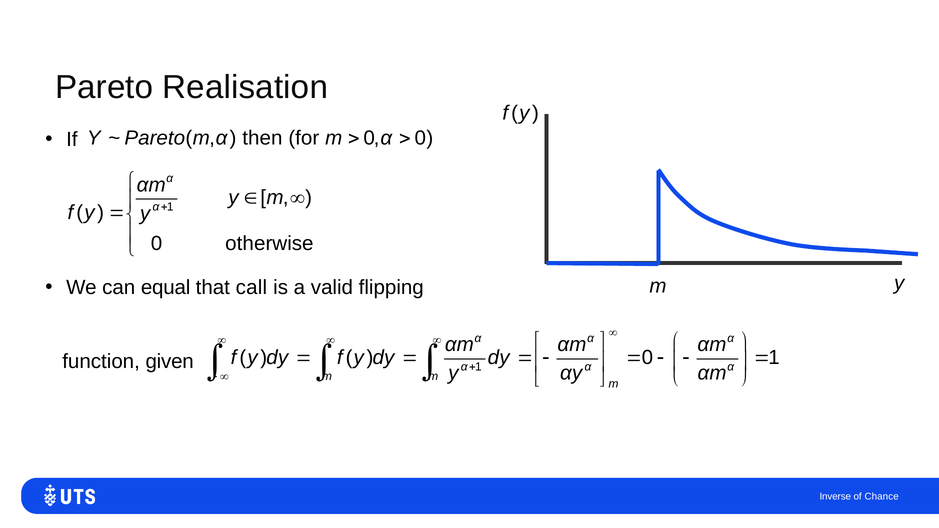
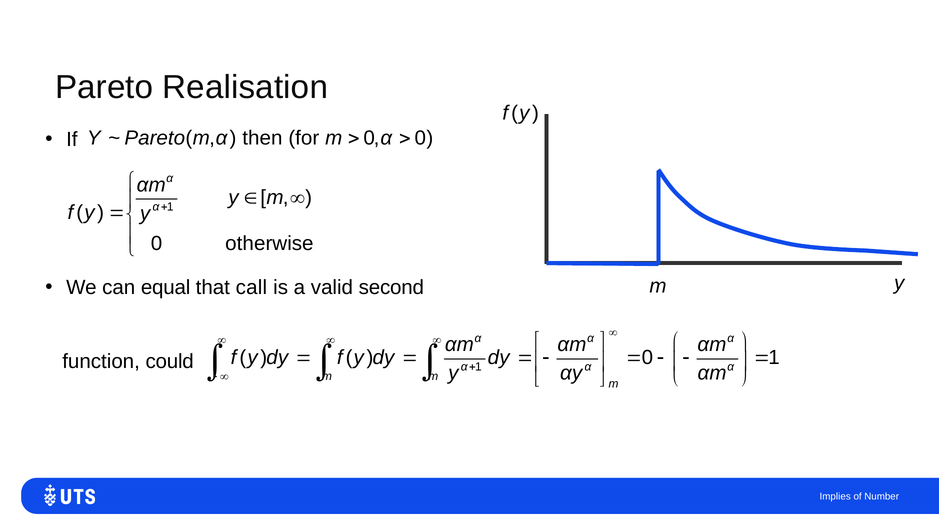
flipping: flipping -> second
given: given -> could
Inverse: Inverse -> Implies
Chance: Chance -> Number
